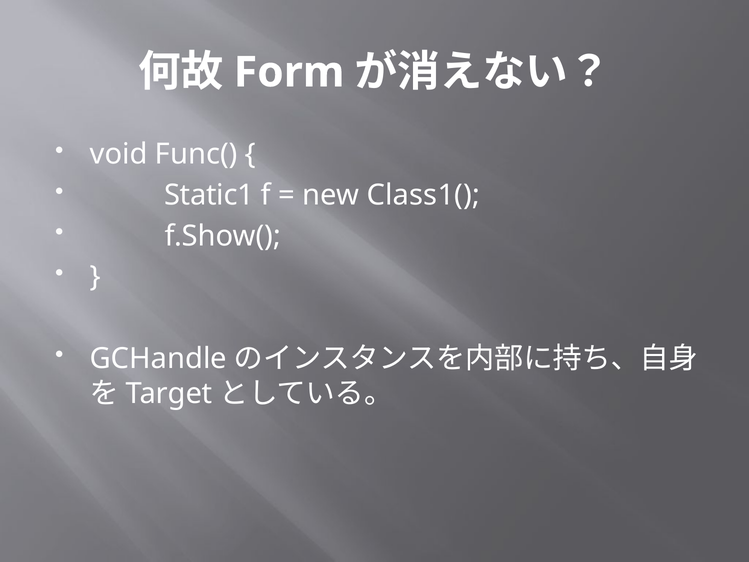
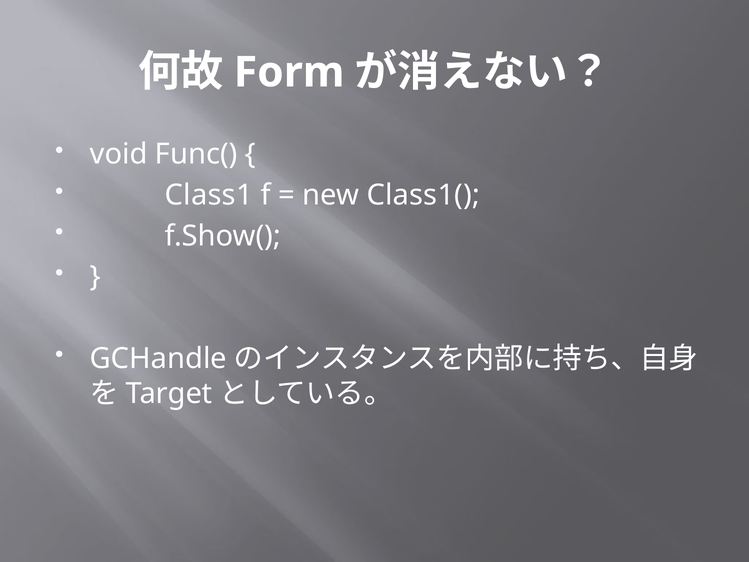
Static1: Static1 -> Class1
